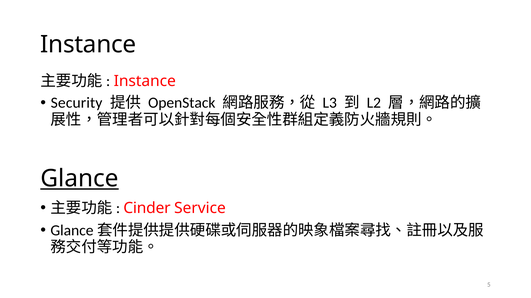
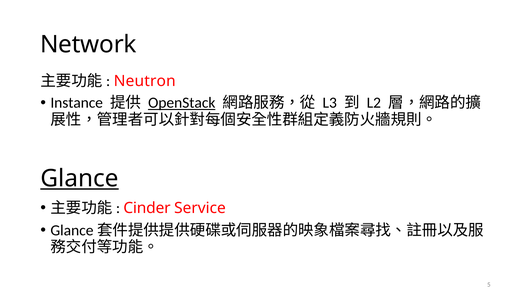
Instance at (88, 45): Instance -> Network
Instance at (145, 81): Instance -> Neutron
Security: Security -> Instance
OpenStack underline: none -> present
